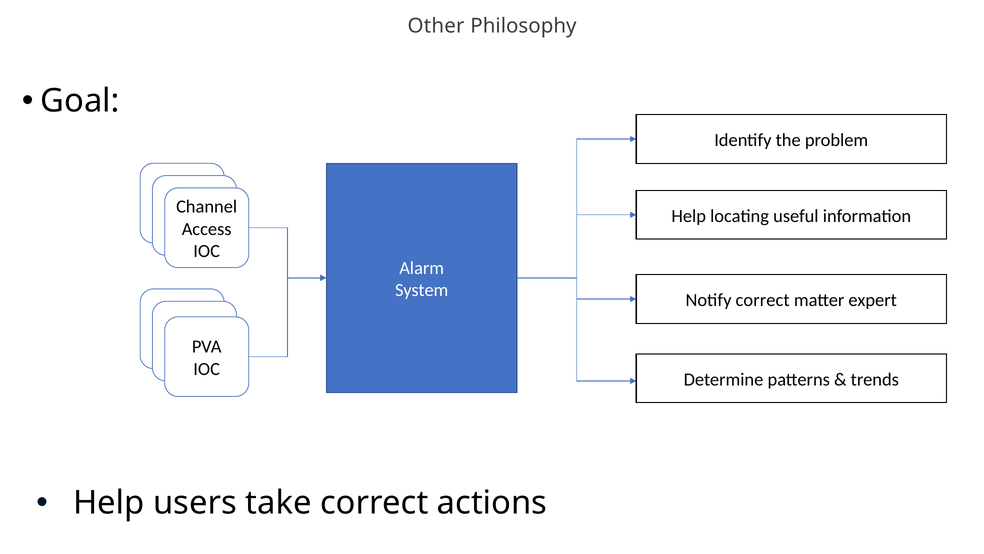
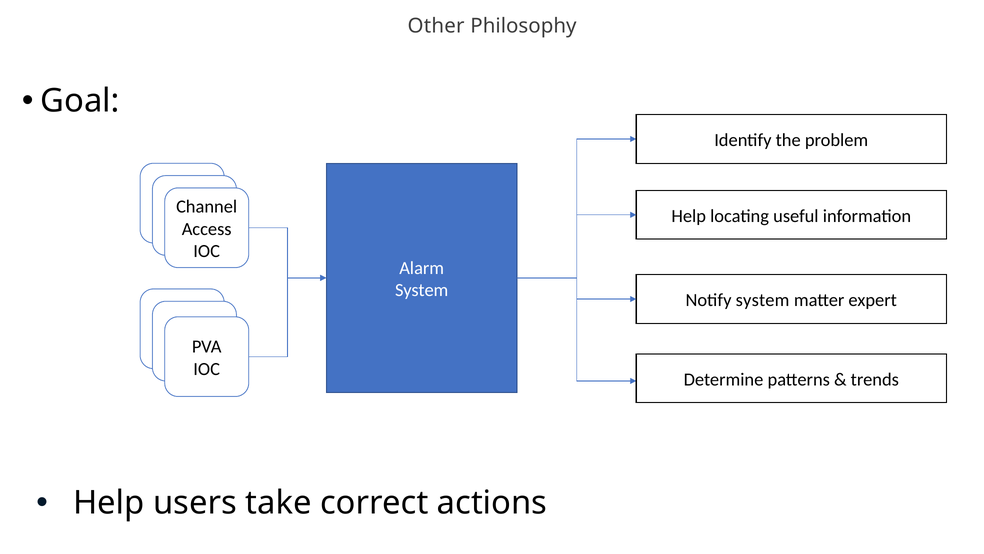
Notify correct: correct -> system
